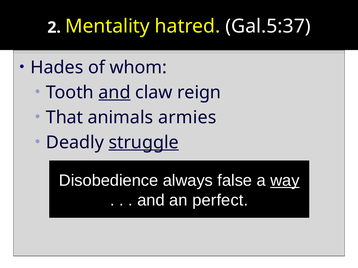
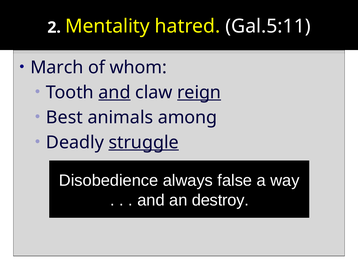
Gal.5:37: Gal.5:37 -> Gal.5:11
Hades: Hades -> March
reign underline: none -> present
That: That -> Best
armies: armies -> among
way underline: present -> none
perfect: perfect -> destroy
